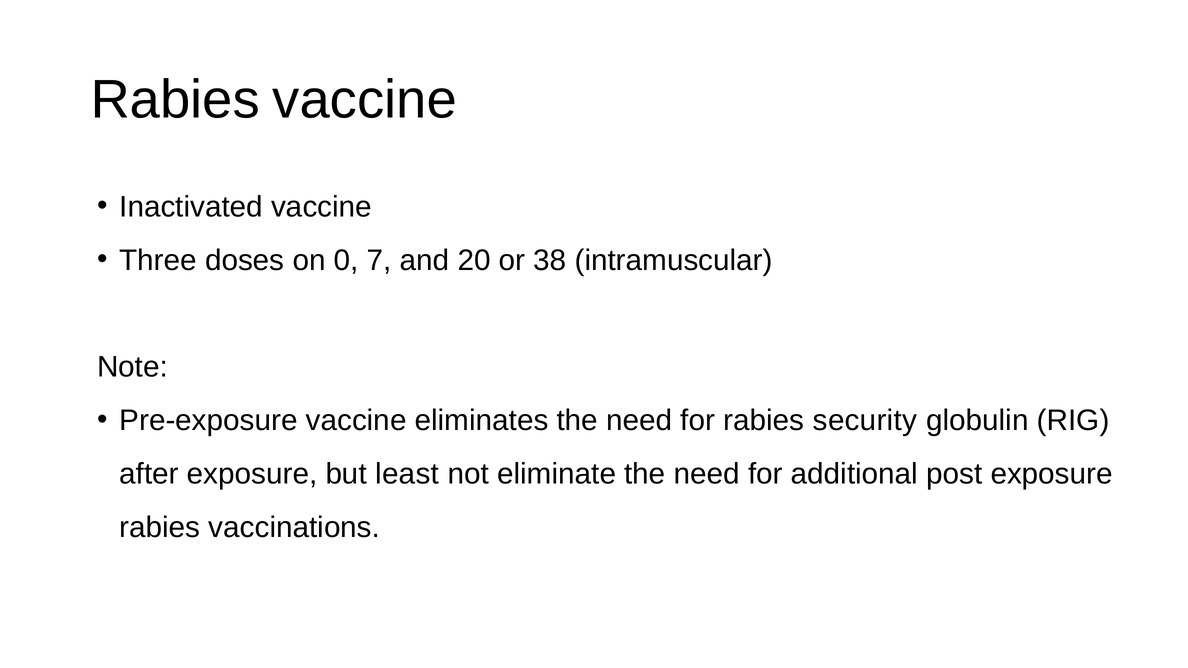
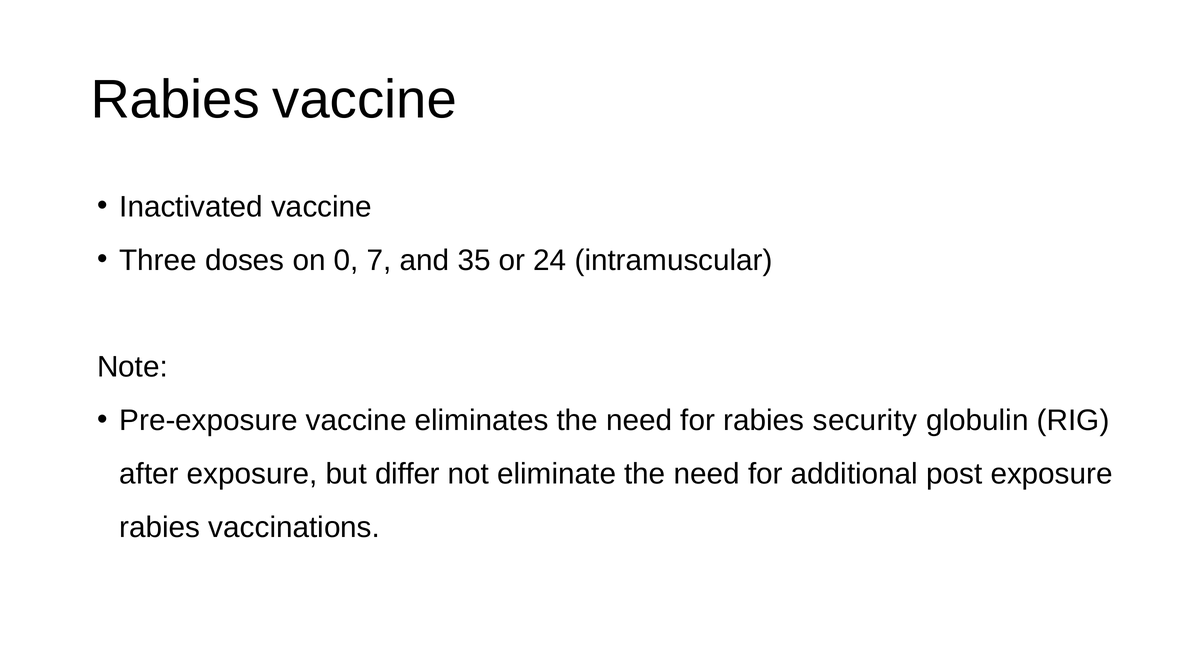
20: 20 -> 35
38: 38 -> 24
least: least -> differ
